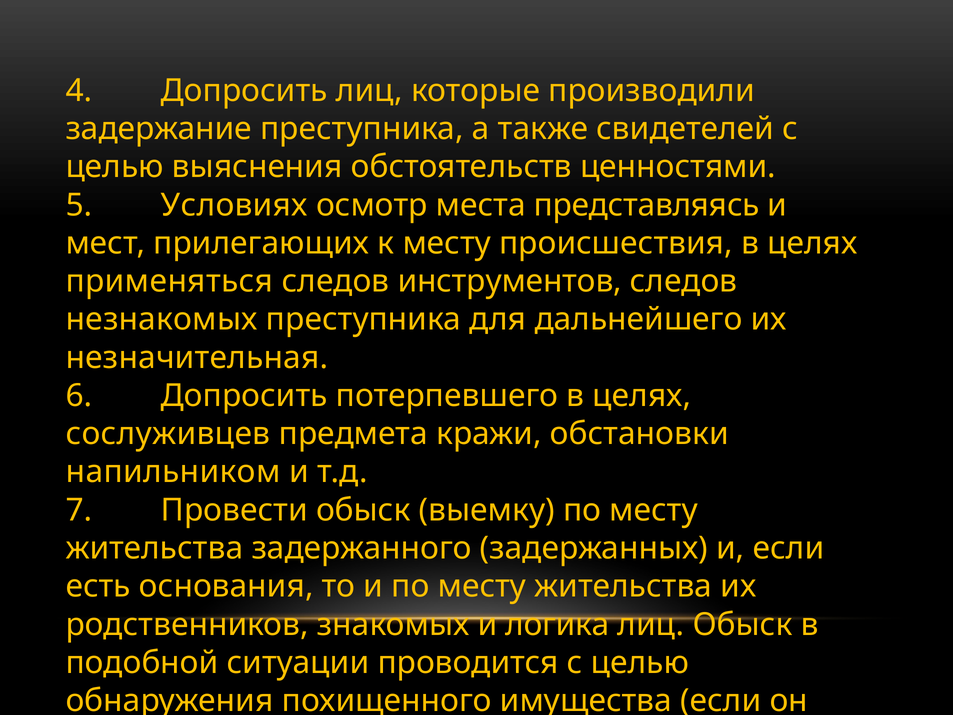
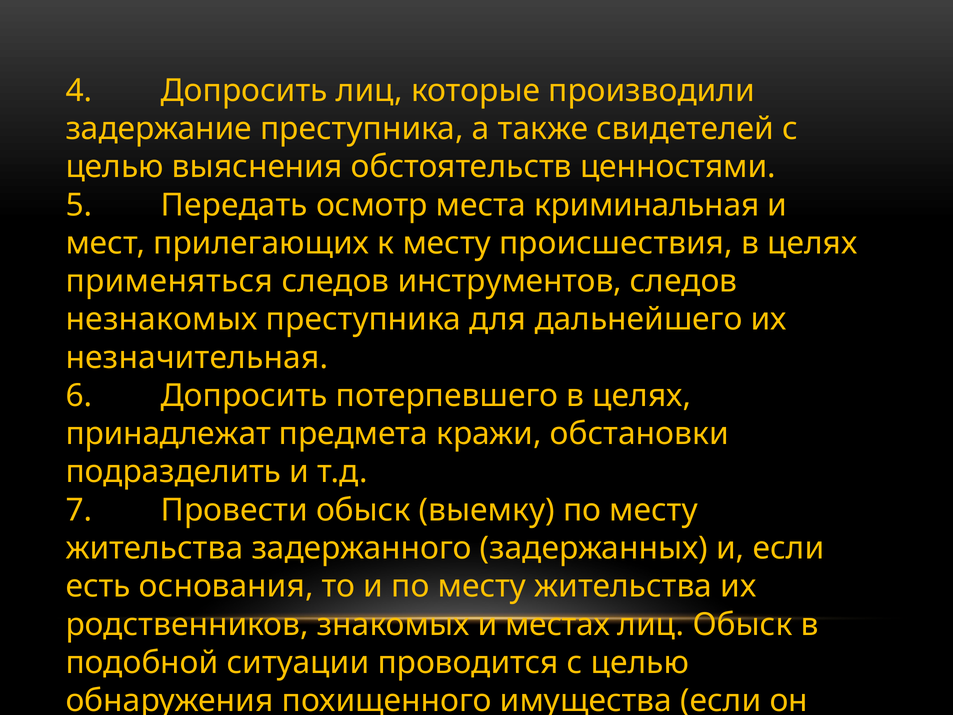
5 Условиях: Условиях -> Передать
представляясь: представляясь -> криминальная
сослуживцев: сослуживцев -> принадлежат
напильником: напильником -> подразделить
логика: логика -> местах
